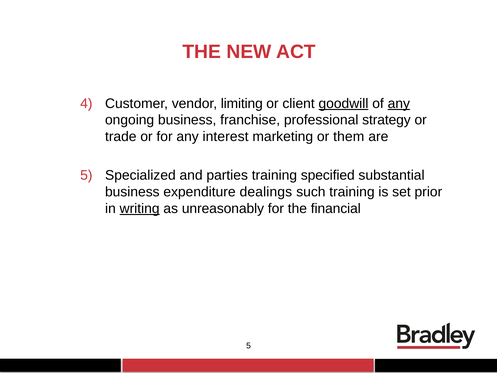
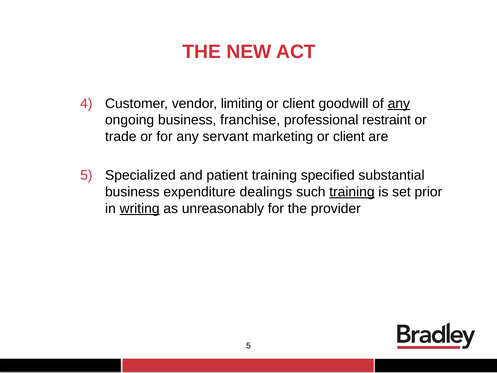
goodwill underline: present -> none
strategy: strategy -> restraint
interest: interest -> servant
marketing or them: them -> client
parties: parties -> patient
training at (352, 192) underline: none -> present
financial: financial -> provider
